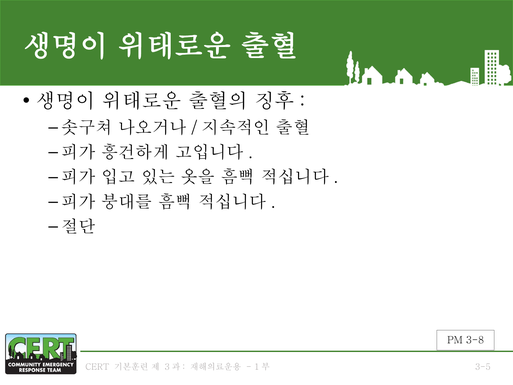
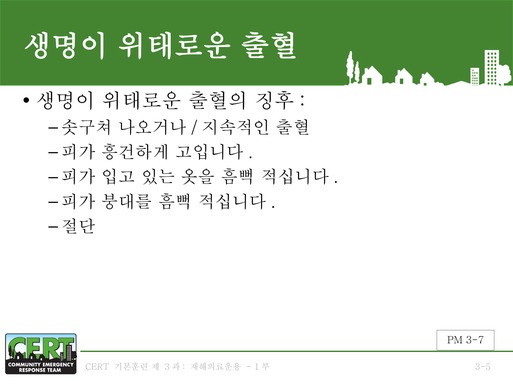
3-8: 3-8 -> 3-7
